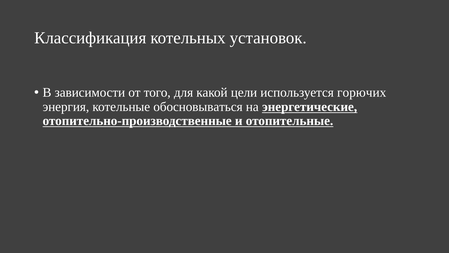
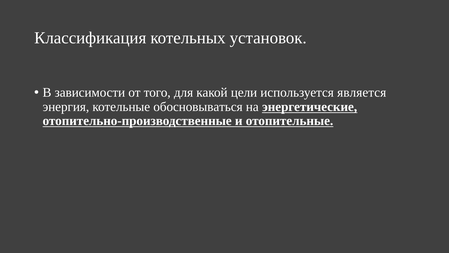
горючих: горючих -> является
